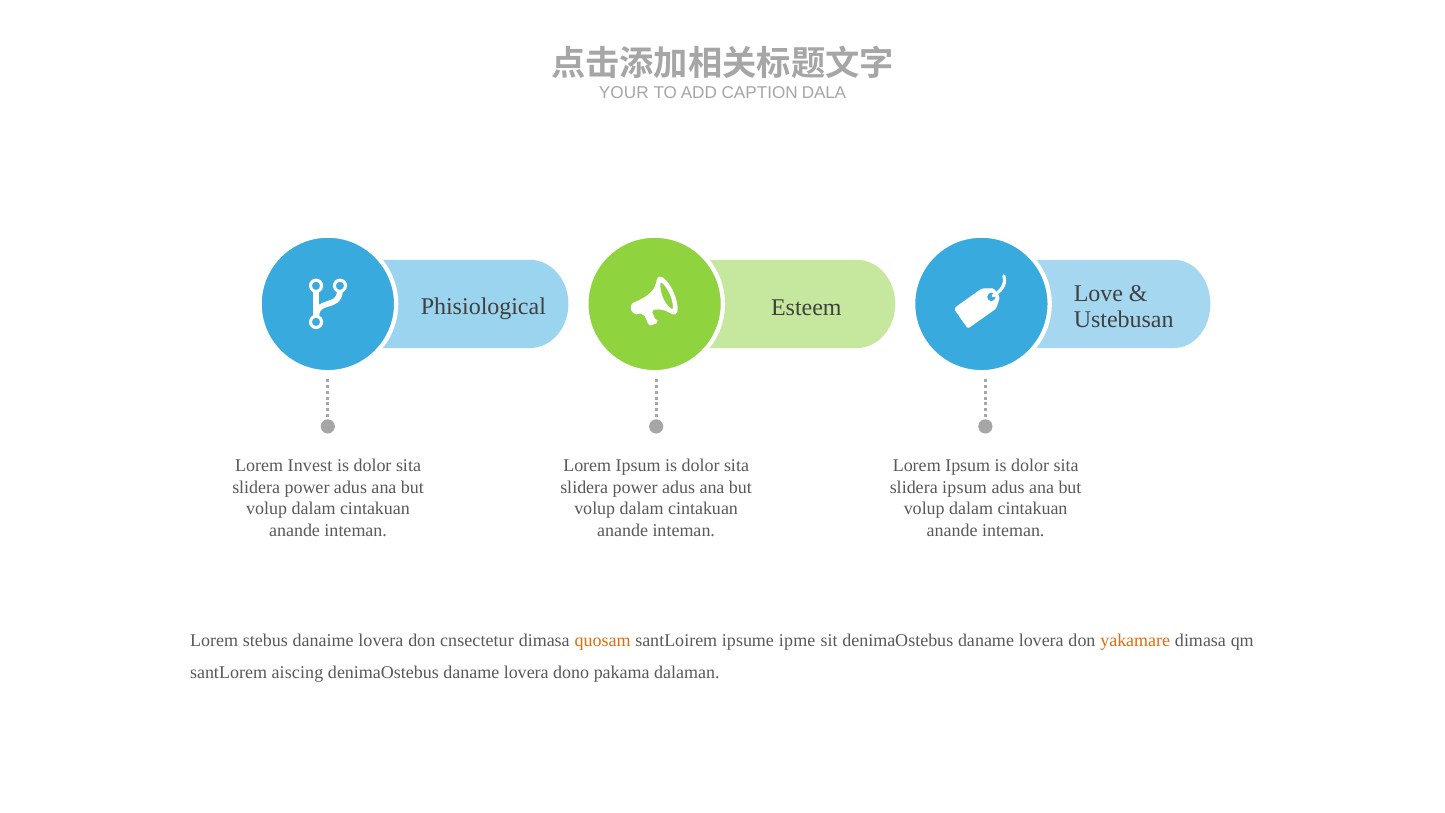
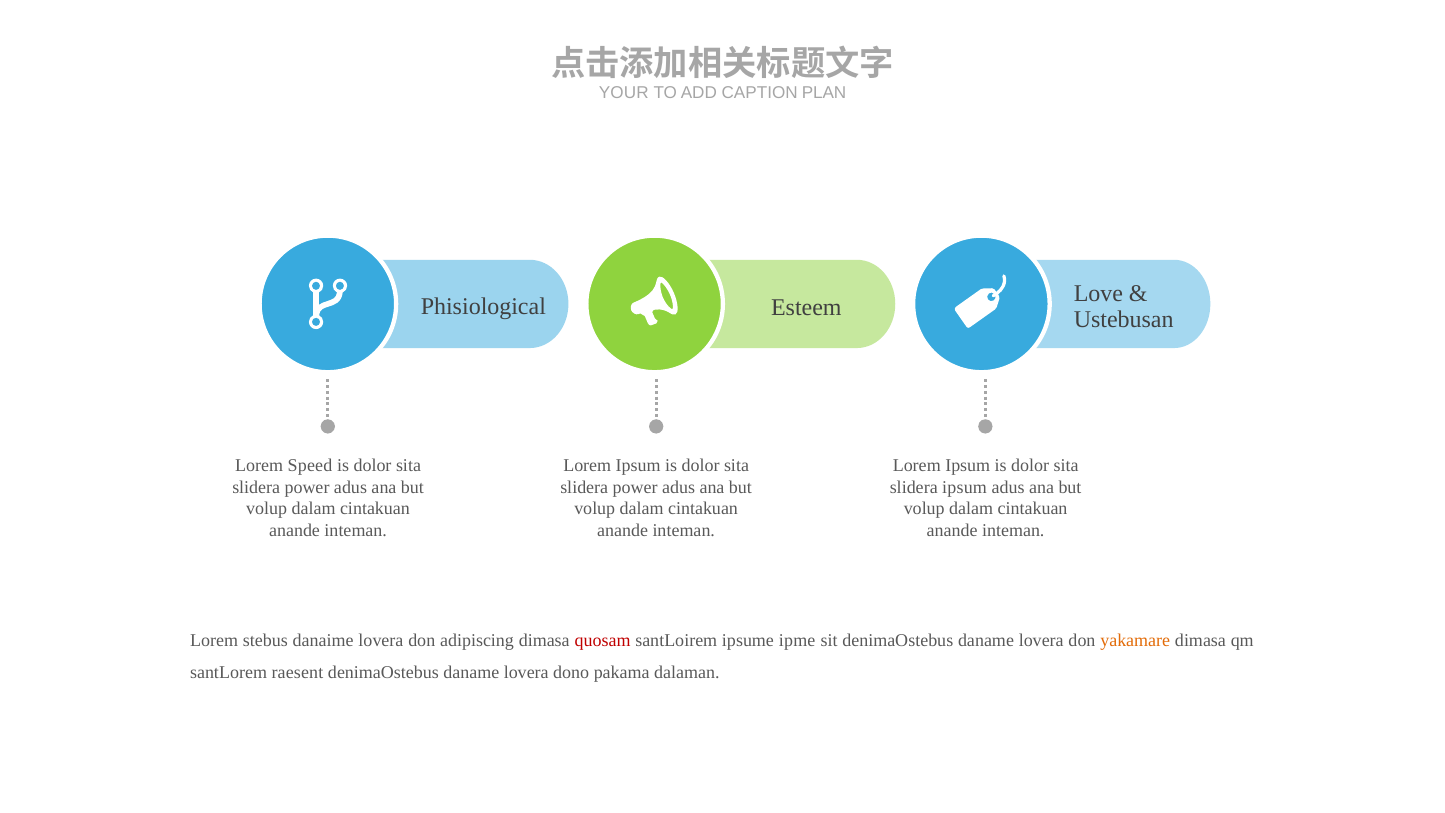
DALA: DALA -> PLAN
Invest: Invest -> Speed
cnsectetur: cnsectetur -> adipiscing
quosam colour: orange -> red
aiscing: aiscing -> raesent
